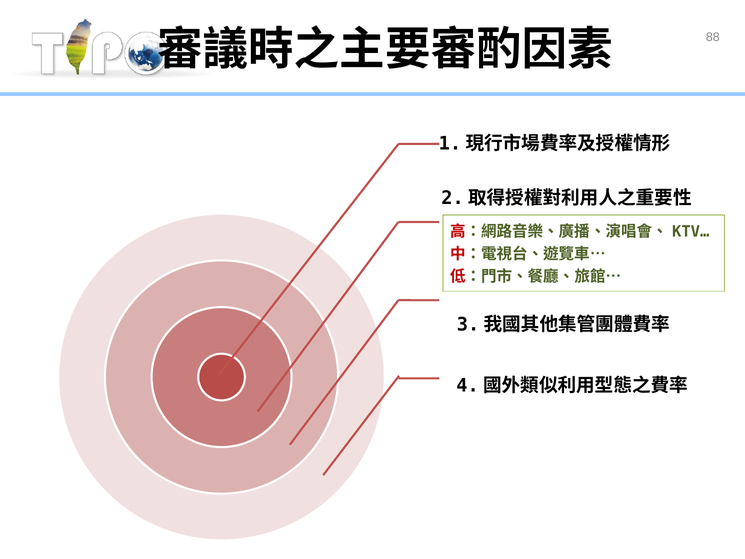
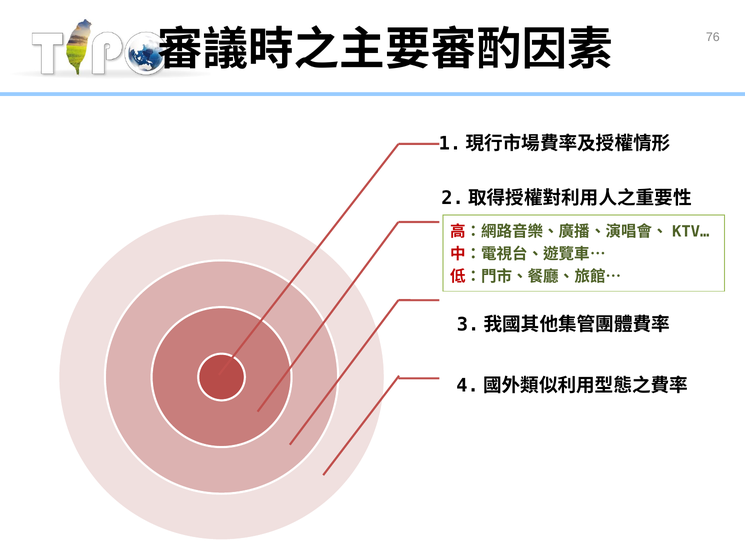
88: 88 -> 76
